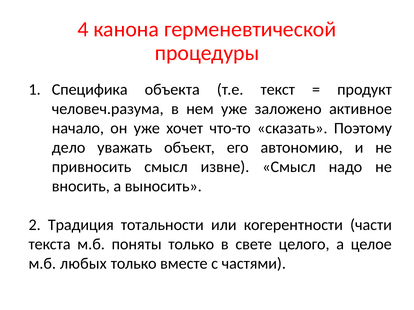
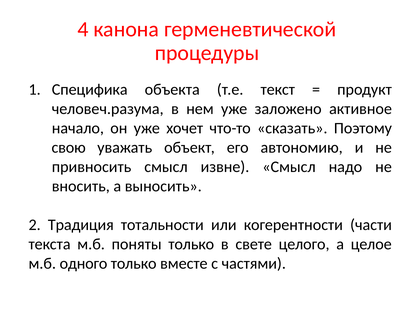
дело: дело -> свою
любых: любых -> одного
